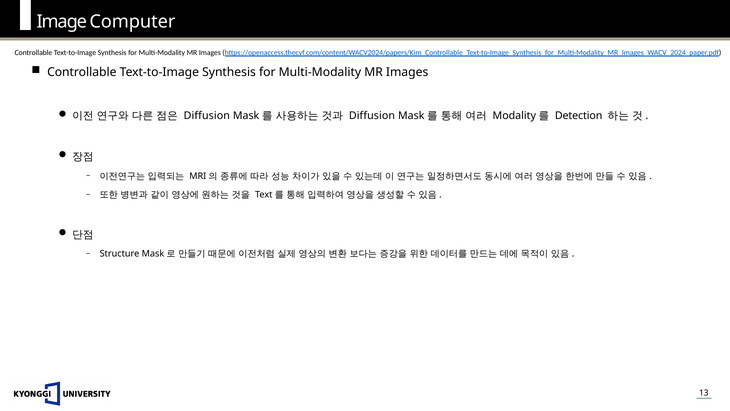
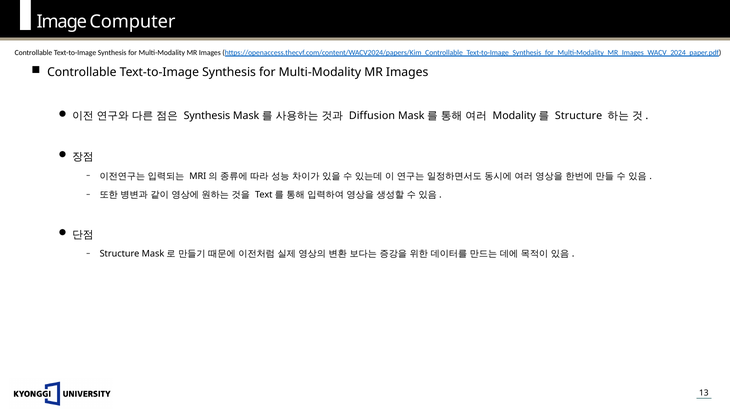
Diffusion at (207, 116): Diffusion -> Synthesis
Detection at (579, 116): Detection -> Structure
